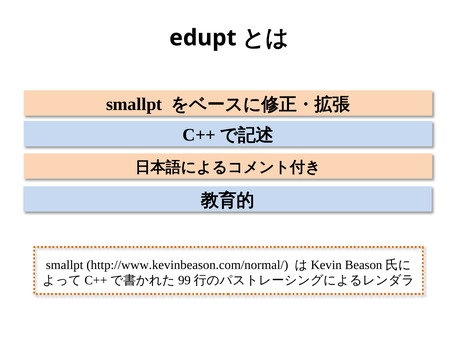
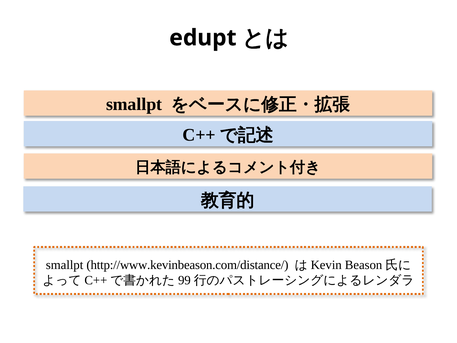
http://www.kevinbeason.com/normal/: http://www.kevinbeason.com/normal/ -> http://www.kevinbeason.com/distance/
